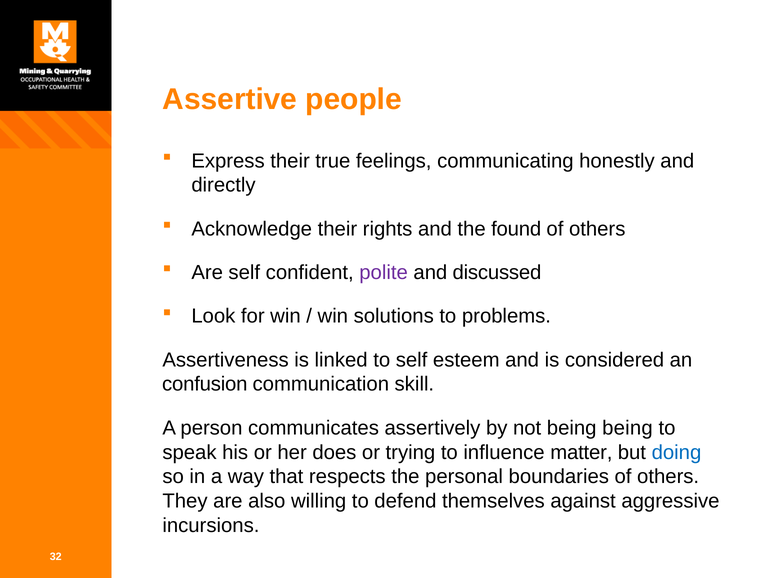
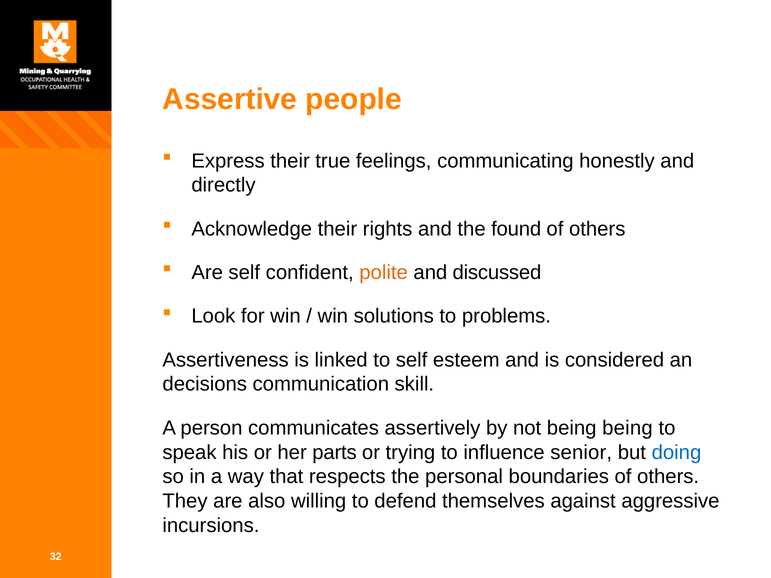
polite colour: purple -> orange
confusion: confusion -> decisions
does: does -> parts
matter: matter -> senior
